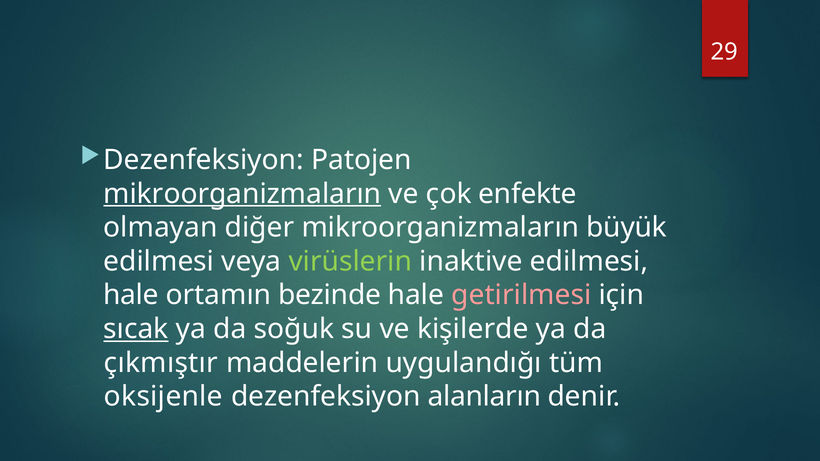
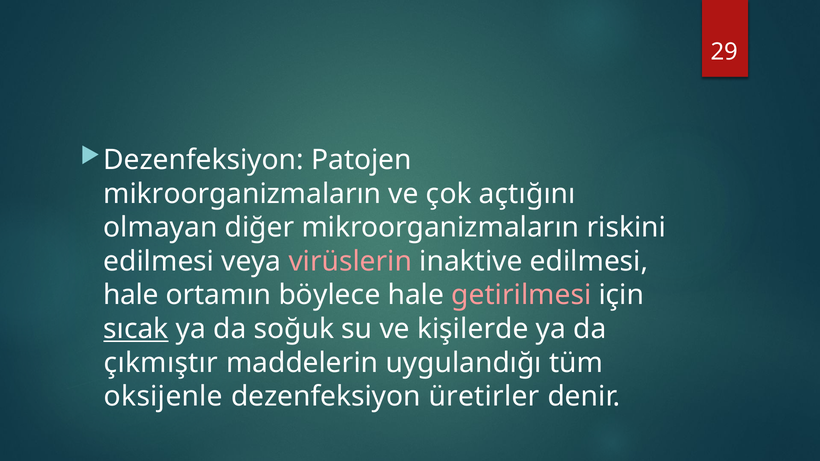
mikroorganizmaların at (242, 194) underline: present -> none
enfekte: enfekte -> açtığını
büyük: büyük -> riskini
virüslerin colour: light green -> pink
bezinde: bezinde -> böylece
alanların: alanların -> üretirler
